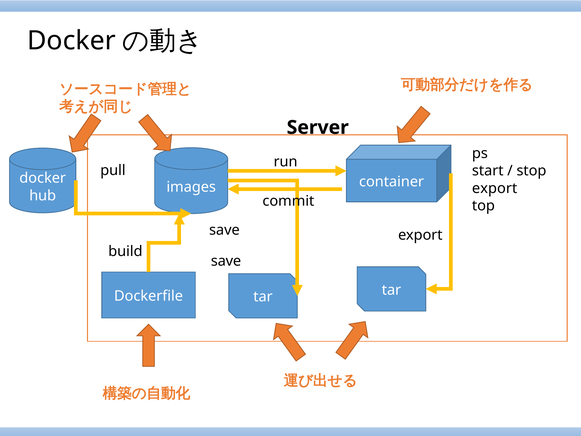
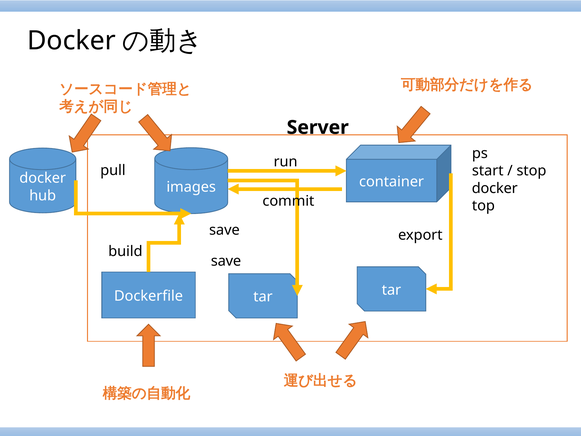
export at (495, 188): export -> docker
